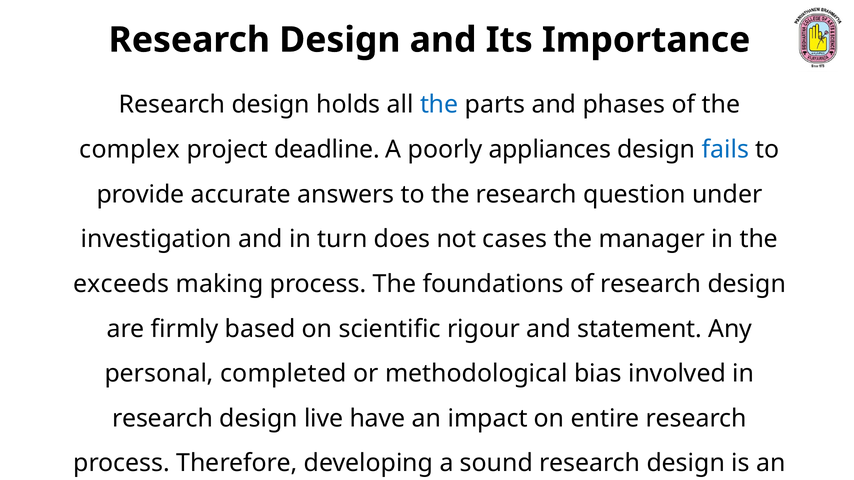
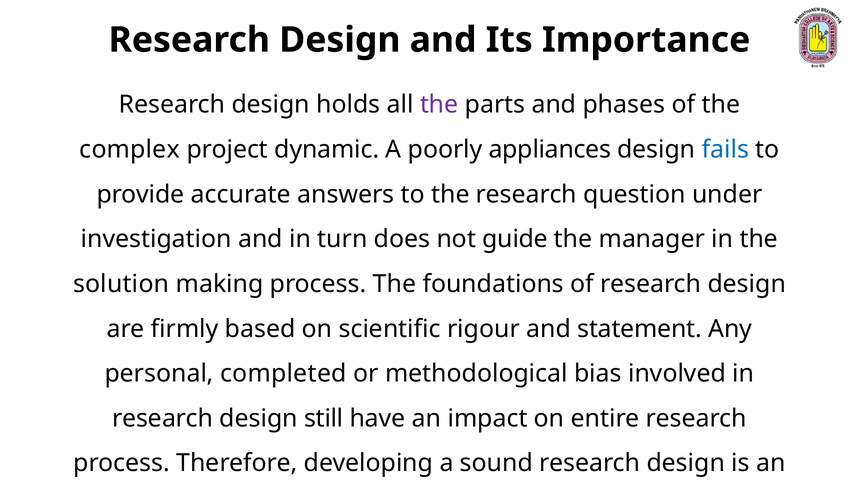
the at (439, 105) colour: blue -> purple
deadline: deadline -> dynamic
cases: cases -> guide
exceeds: exceeds -> solution
live: live -> still
